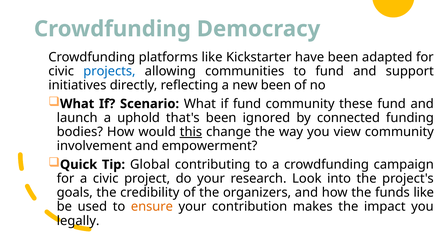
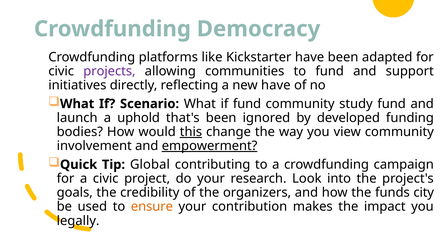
projects colour: blue -> purple
new been: been -> have
these: these -> study
connected: connected -> developed
empowerment underline: none -> present
funds like: like -> city
